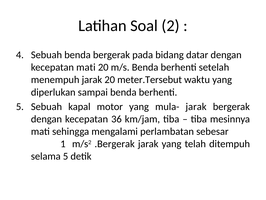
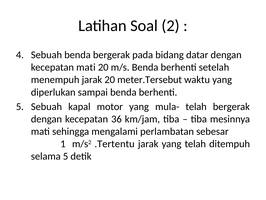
mula- jarak: jarak -> telah
.Bergerak: .Bergerak -> .Tertentu
